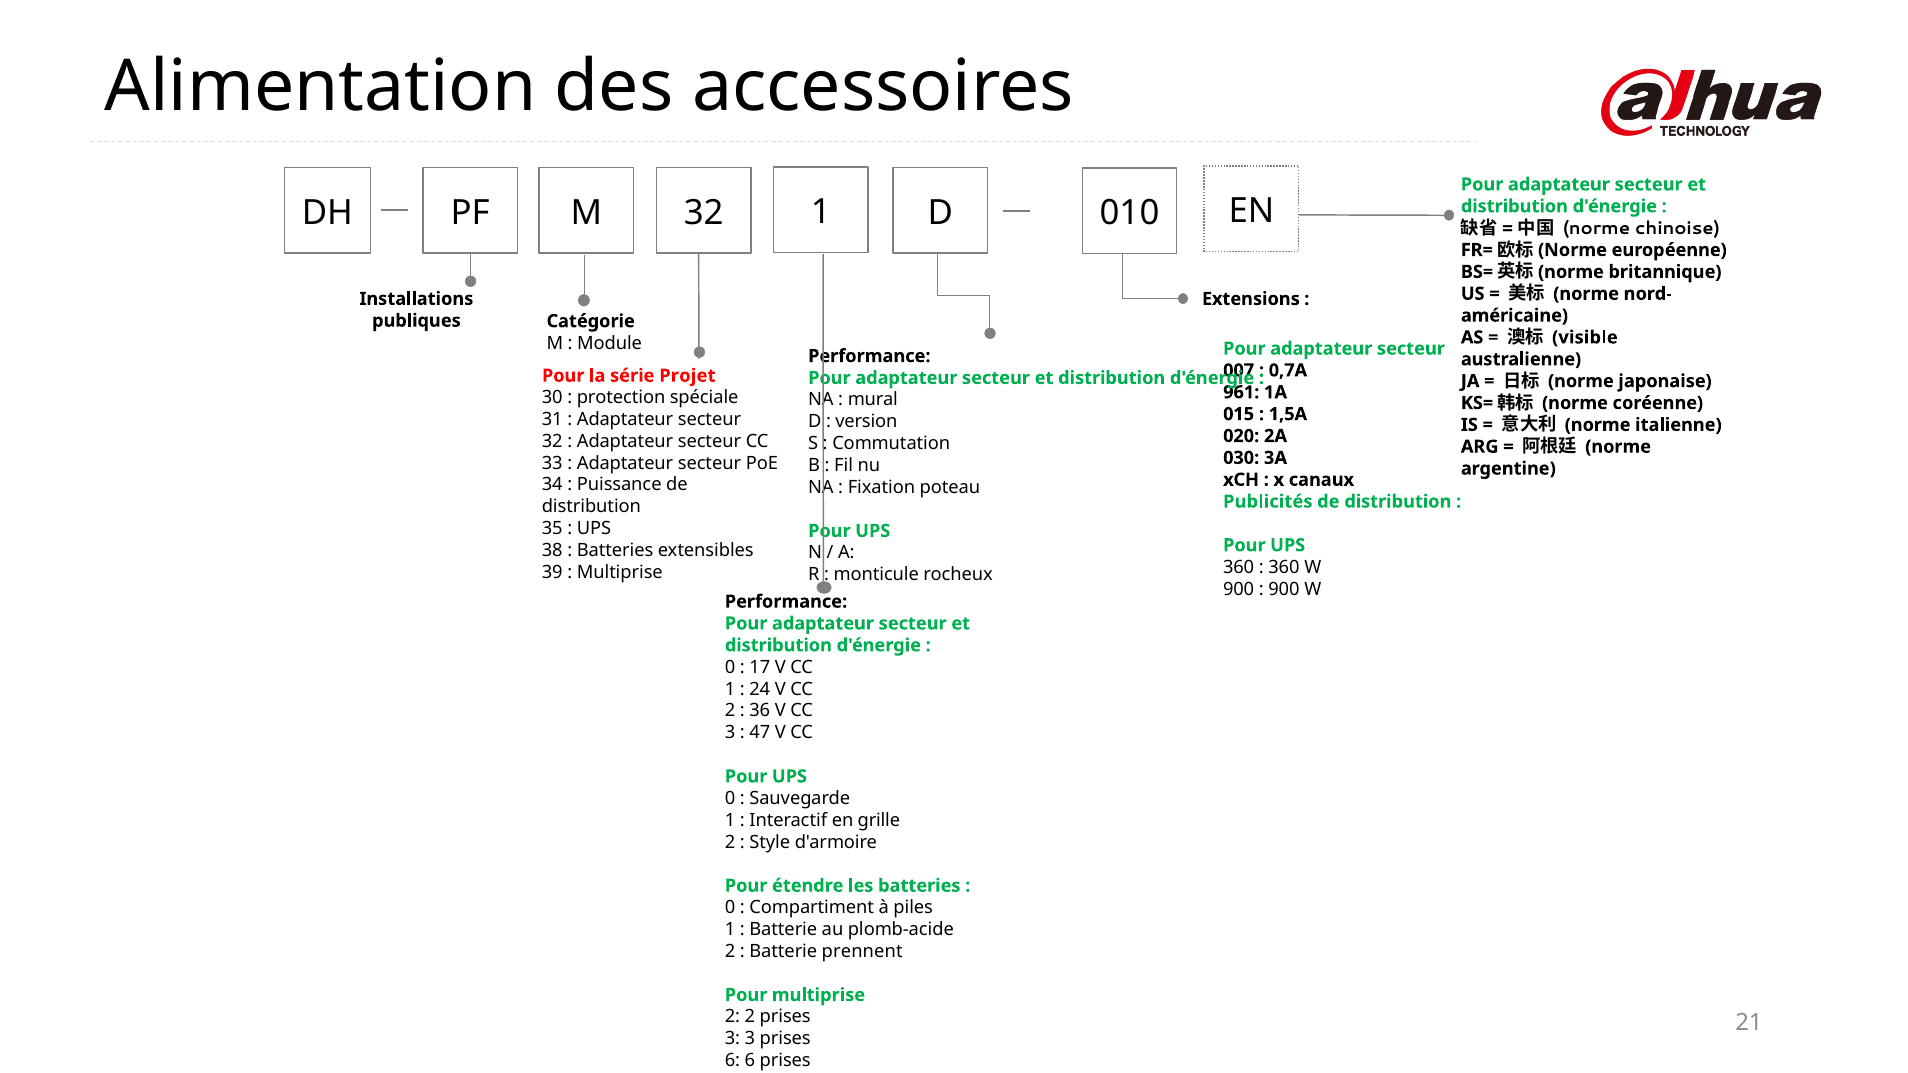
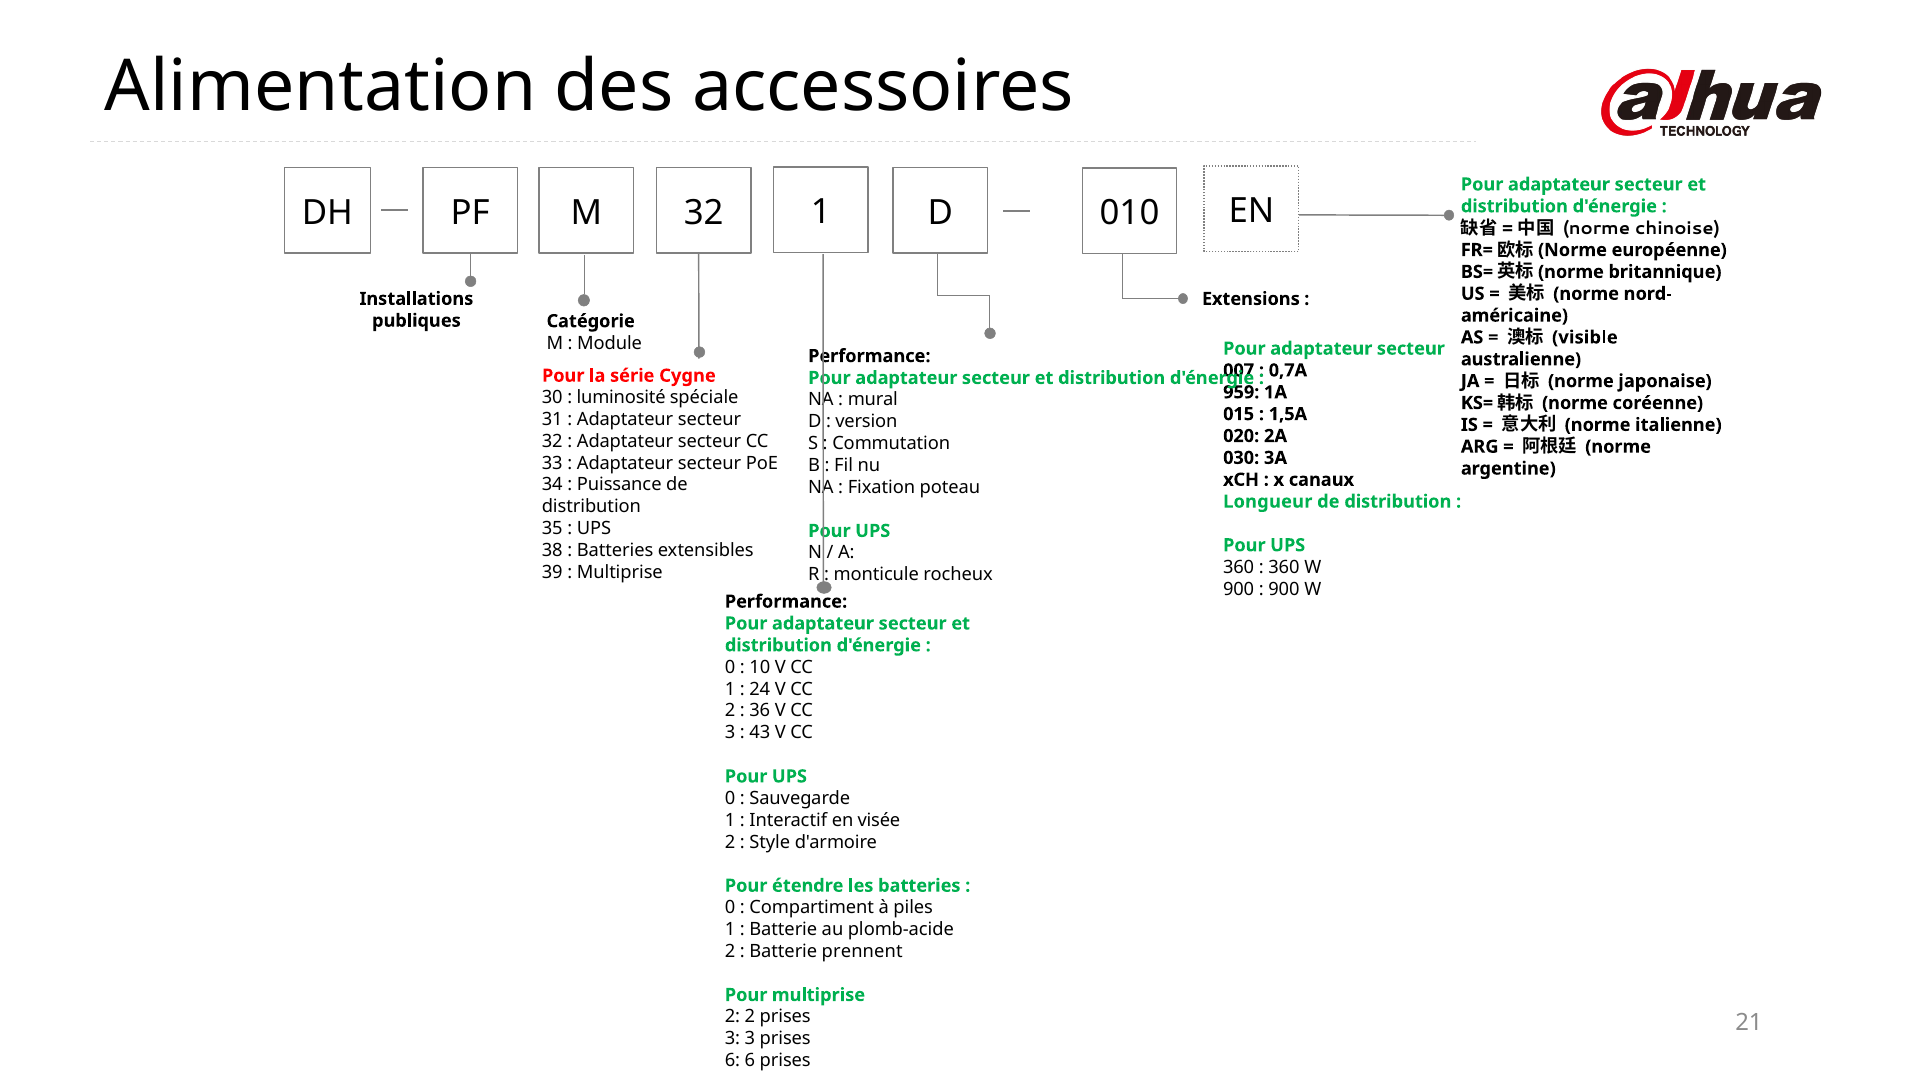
Projet: Projet -> Cygne
961: 961 -> 959
protection: protection -> luminosité
Publicités: Publicités -> Longueur
17: 17 -> 10
47: 47 -> 43
grille: grille -> visée
